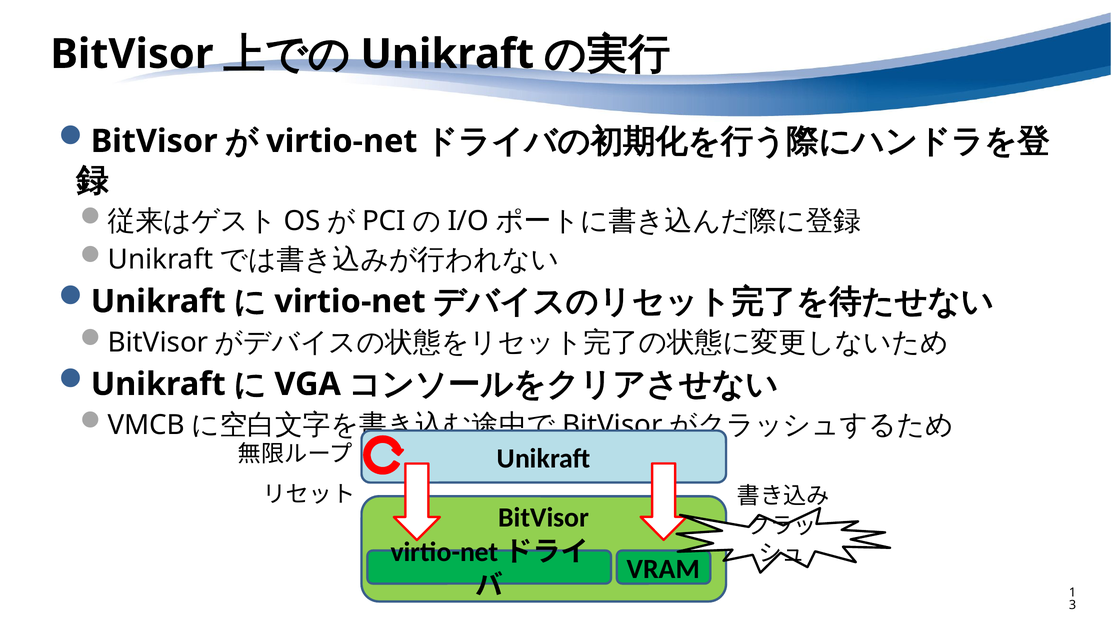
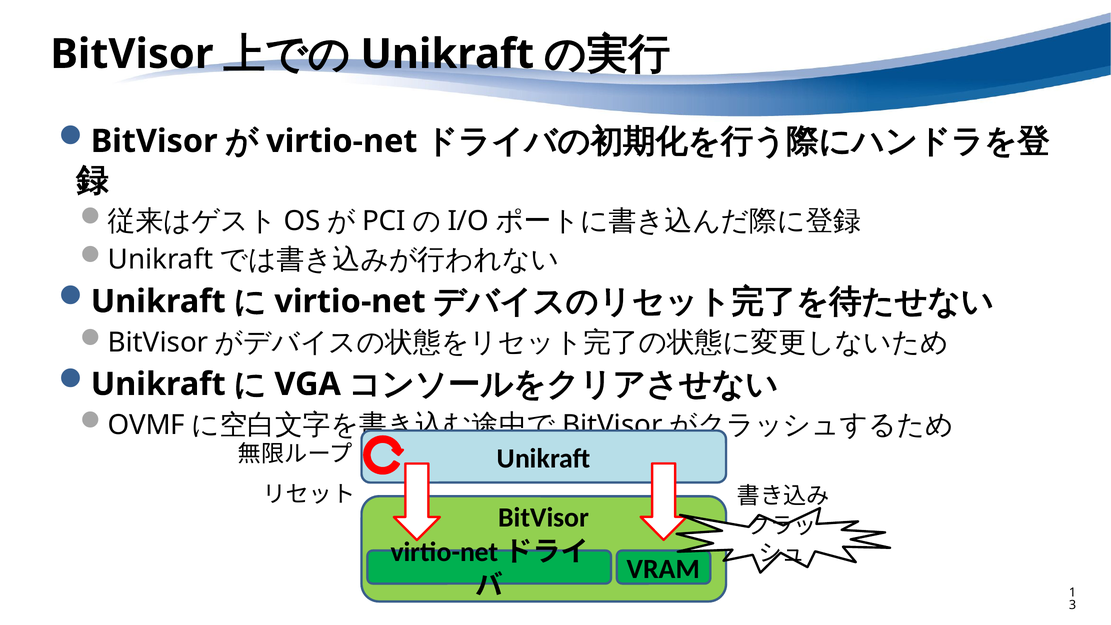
VMCB: VMCB -> OVMF
